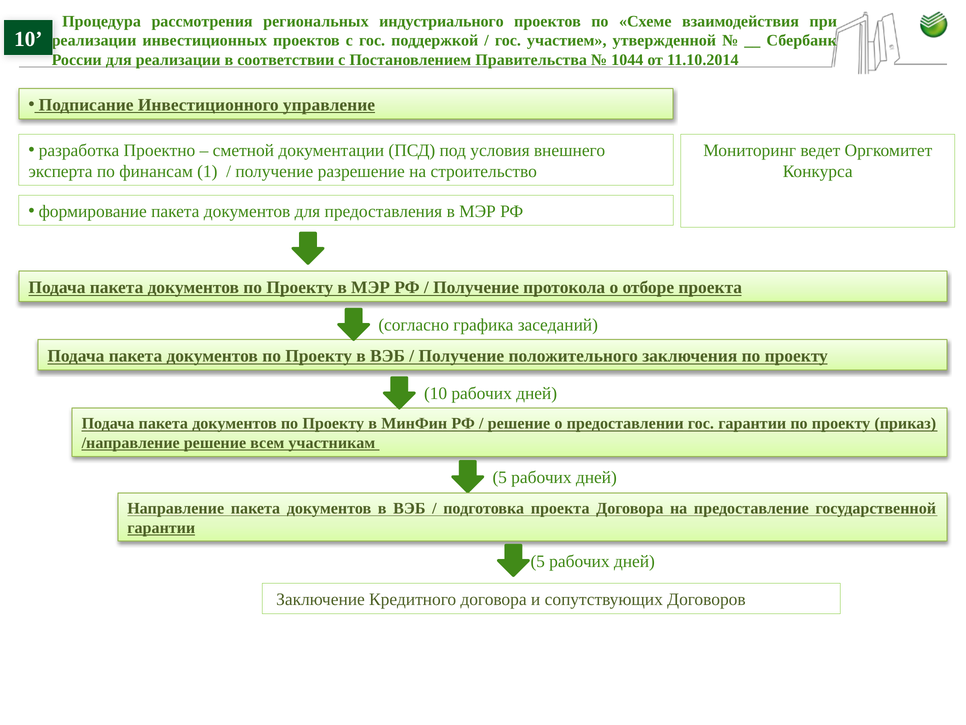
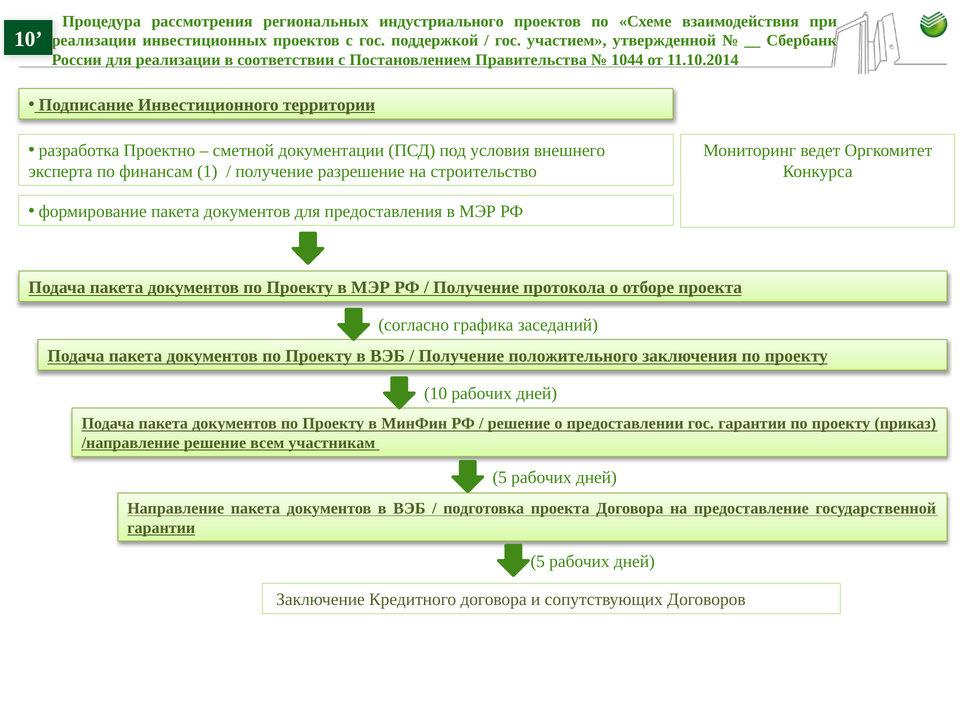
управление: управление -> территории
